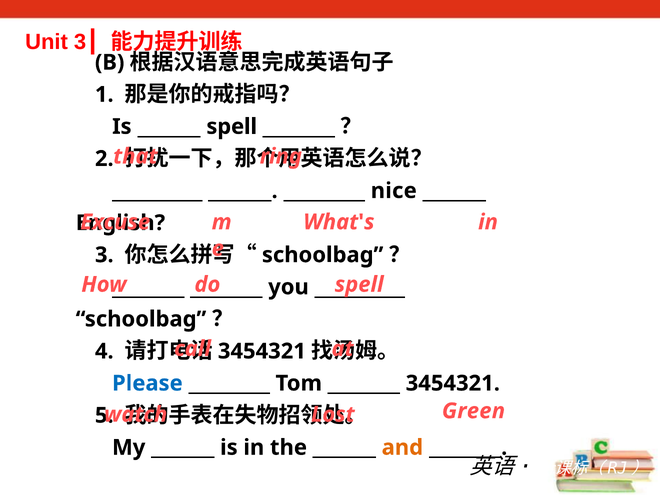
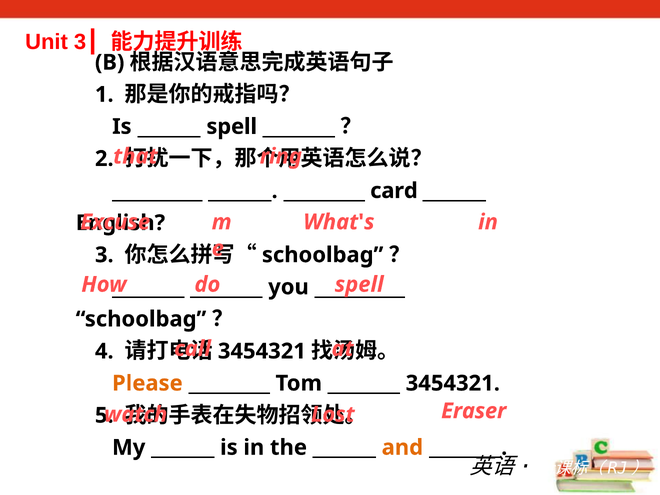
nice: nice -> card
Please colour: blue -> orange
Green: Green -> Eraser
